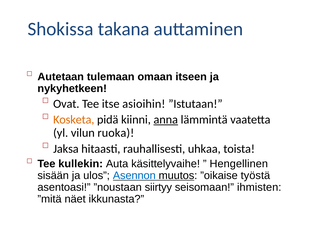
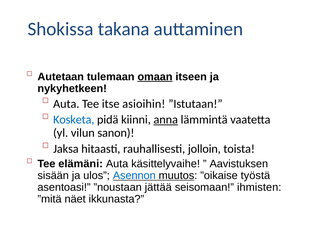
omaan underline: none -> present
Ovat at (66, 104): Ovat -> Auta
Kosketa colour: orange -> blue
ruoka: ruoka -> sanon
uhkaa: uhkaa -> jolloin
kullekin: kullekin -> elämäni
Hengellinen: Hengellinen -> Aavistuksen
siirtyy: siirtyy -> jättää
